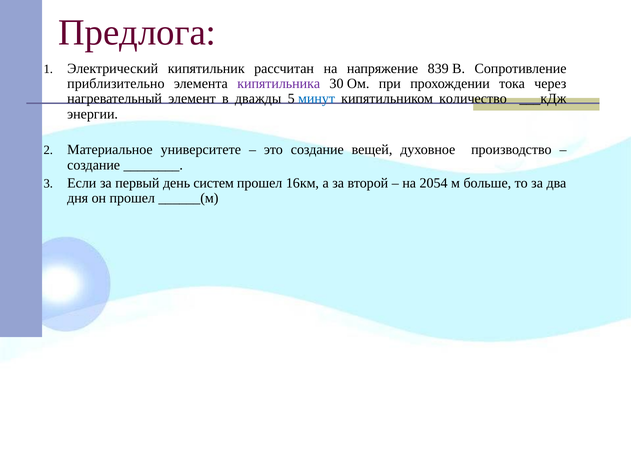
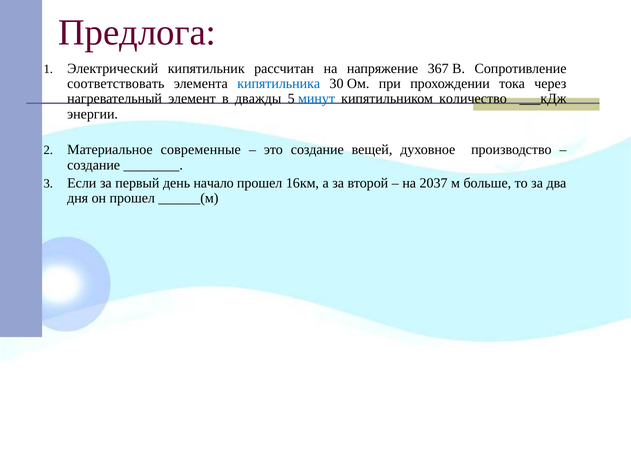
839: 839 -> 367
приблизительно: приблизительно -> соответствовать
кипятильника colour: purple -> blue
университете: университете -> современные
систем: систем -> начало
2054: 2054 -> 2037
